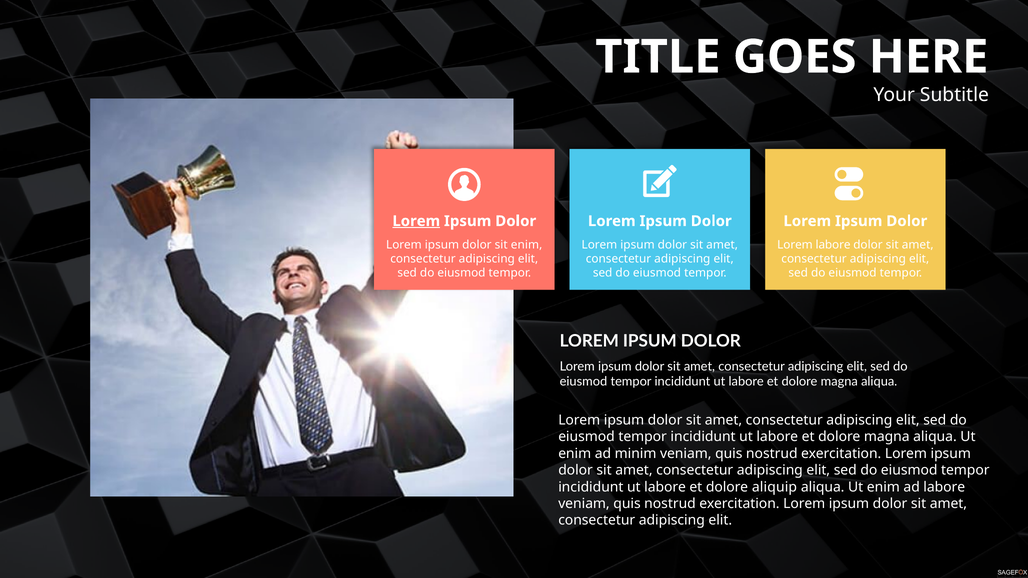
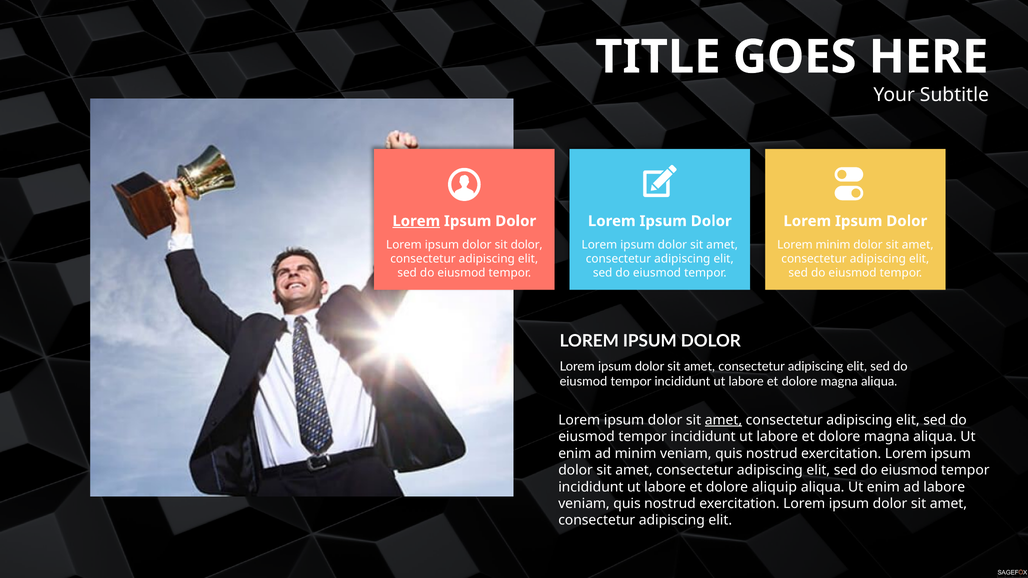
sit enim: enim -> dolor
Lorem labore: labore -> minim
amet at (723, 420) underline: none -> present
